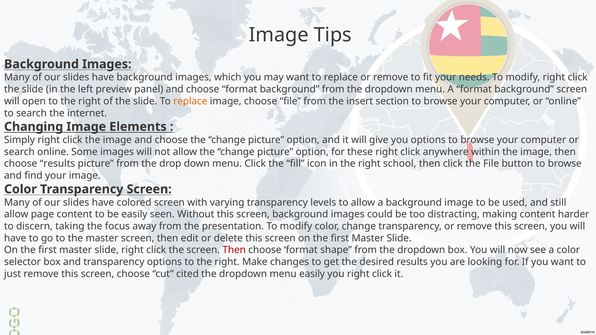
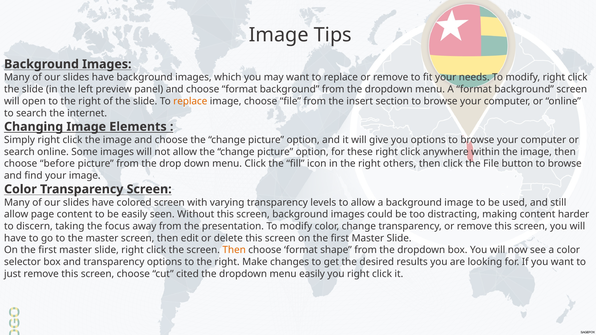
choose results: results -> before
school: school -> others
Then at (234, 250) colour: red -> orange
